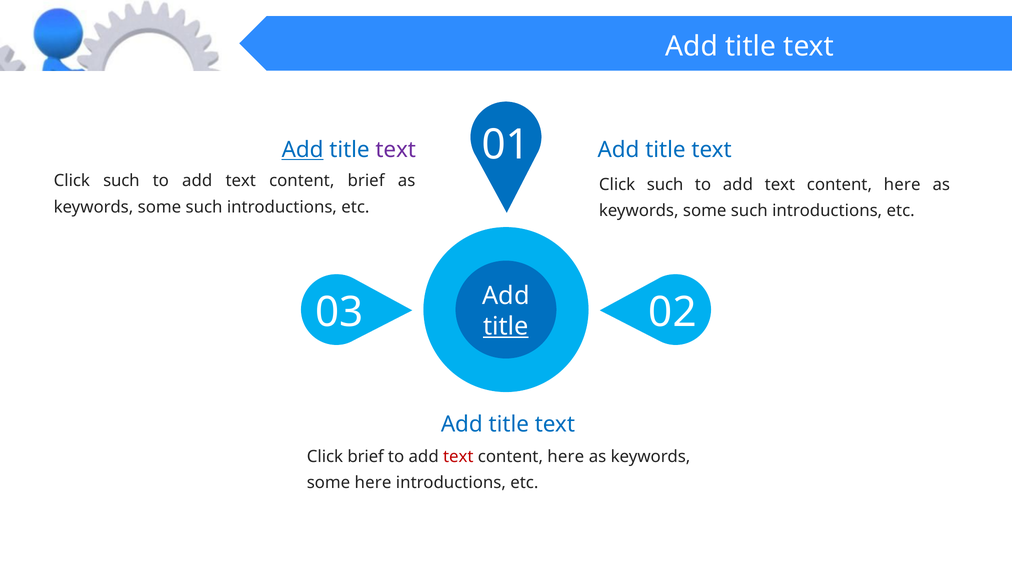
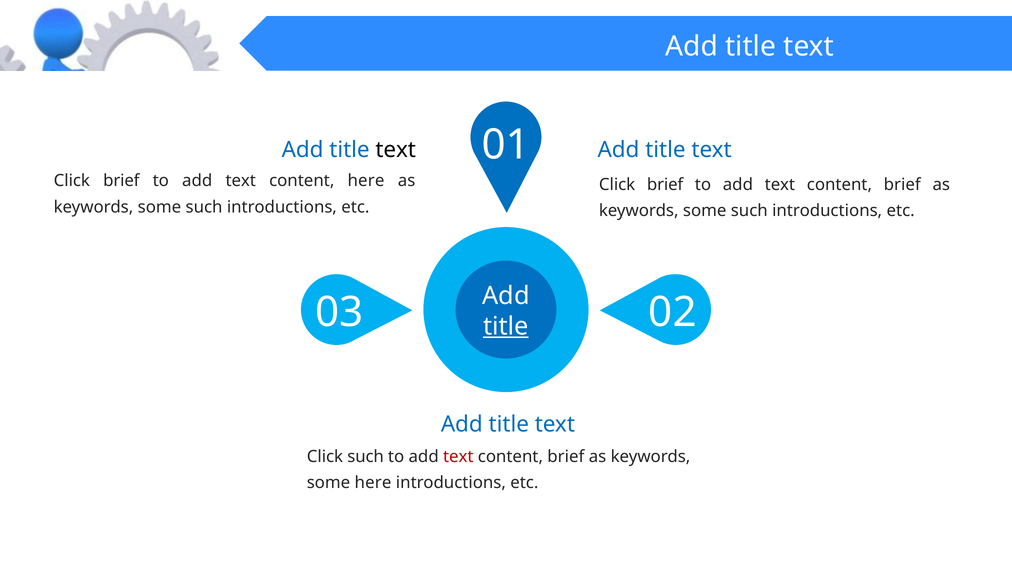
Add at (303, 150) underline: present -> none
text at (396, 150) colour: purple -> black
such at (121, 181): such -> brief
content brief: brief -> here
such at (665, 185): such -> brief
here at (902, 185): here -> brief
Click brief: brief -> such
here at (566, 457): here -> brief
